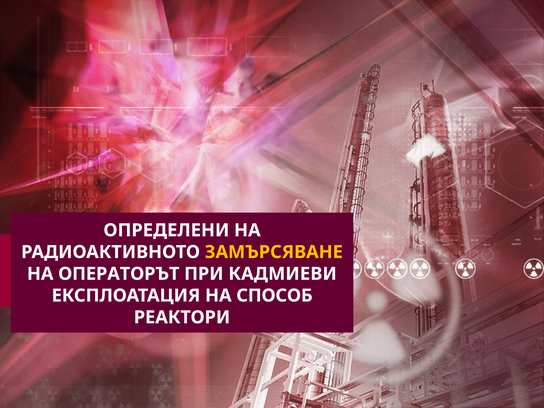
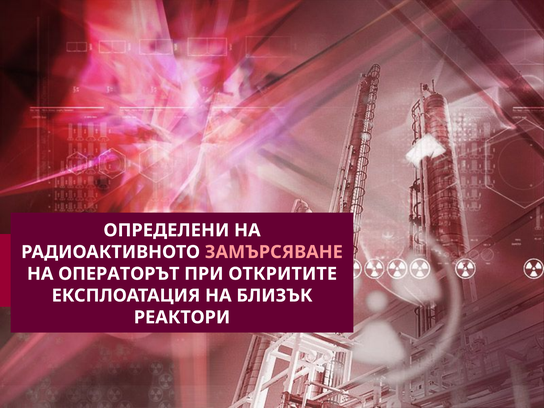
ЗАМЪРСЯВАНЕ colour: yellow -> pink
КАДМИЕВИ: КАДМИЕВИ -> ОТКРИТИТЕ
СПОСОБ: СПОСОБ -> БЛИЗЪК
